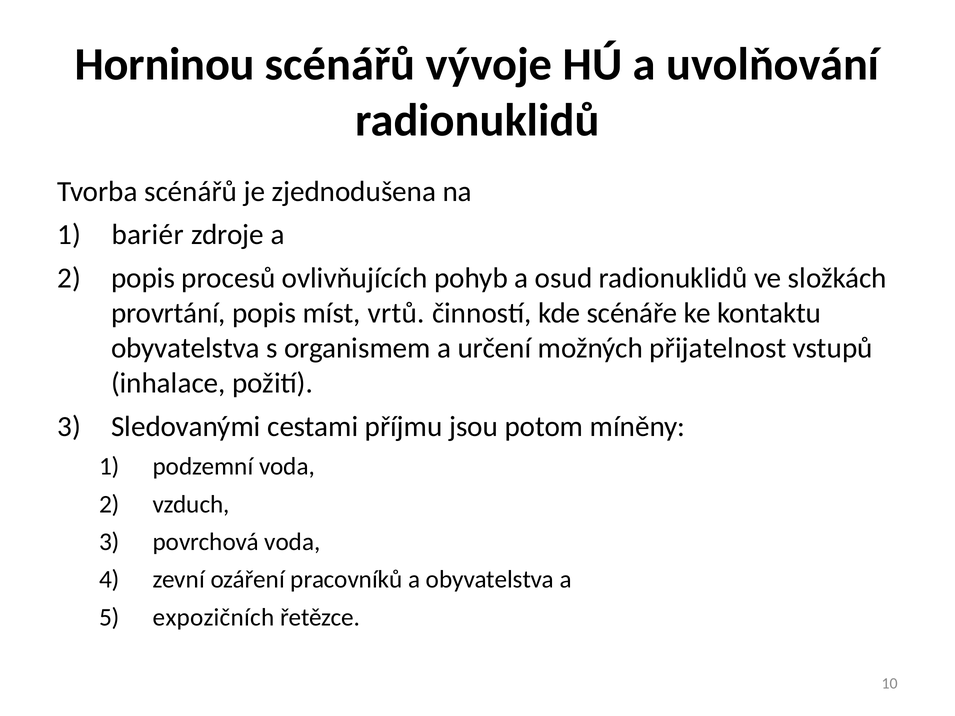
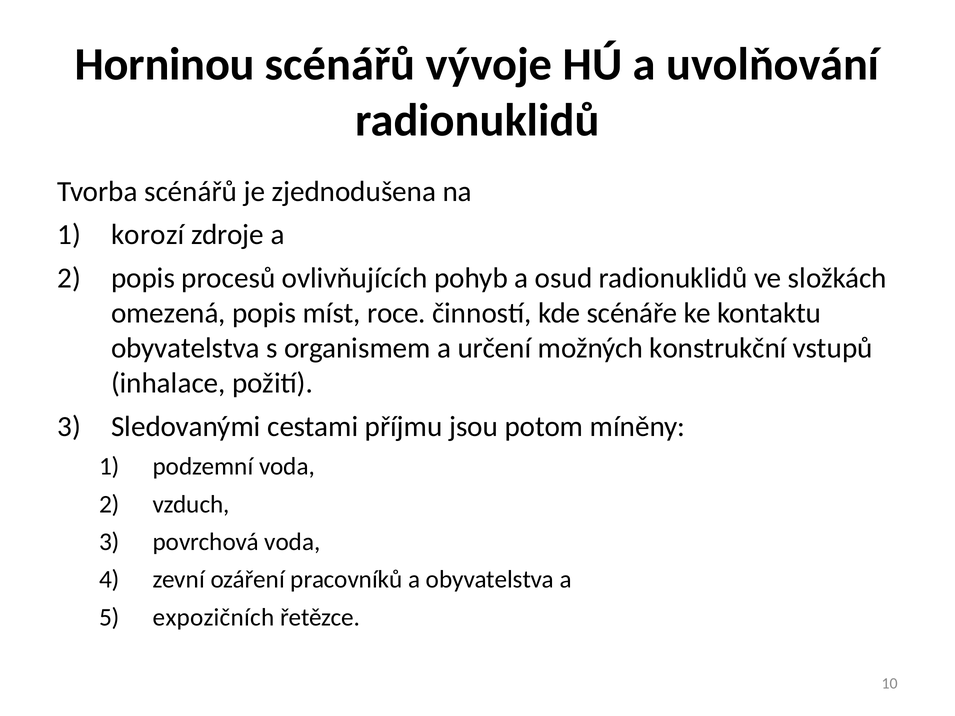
bariér: bariér -> korozí
provrtání: provrtání -> omezená
vrtů: vrtů -> roce
přijatelnost: přijatelnost -> konstrukční
